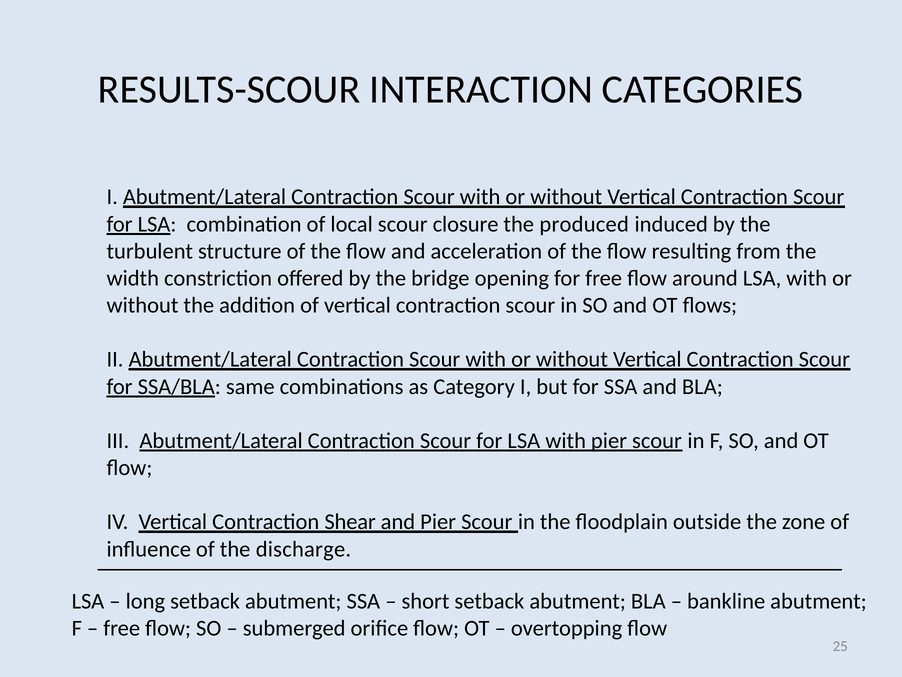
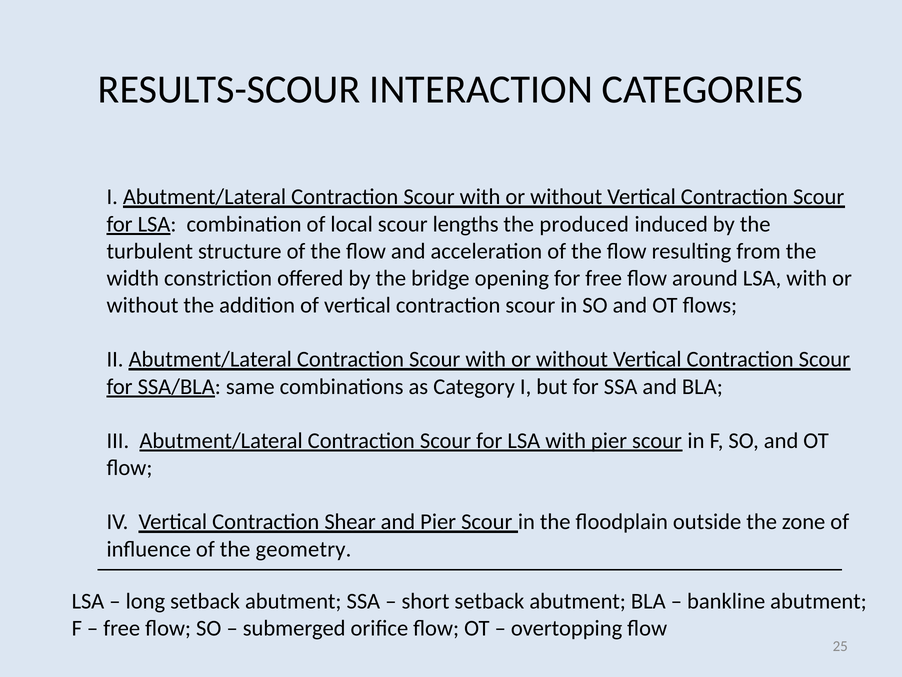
closure: closure -> lengths
discharge: discharge -> geometry
